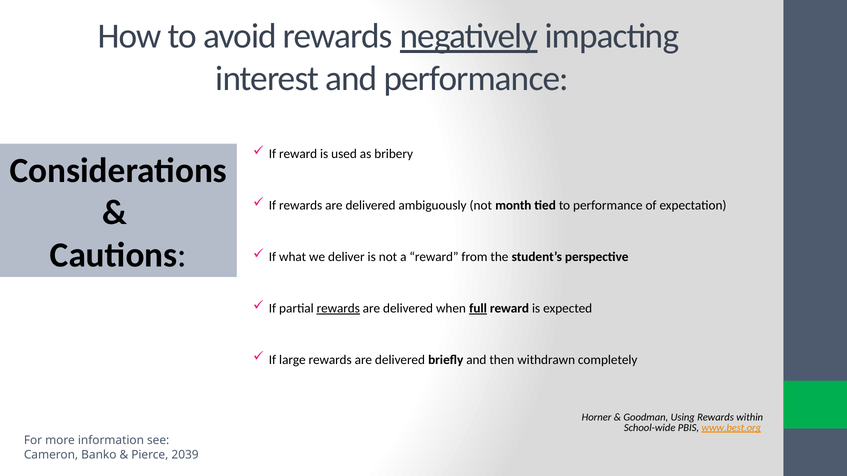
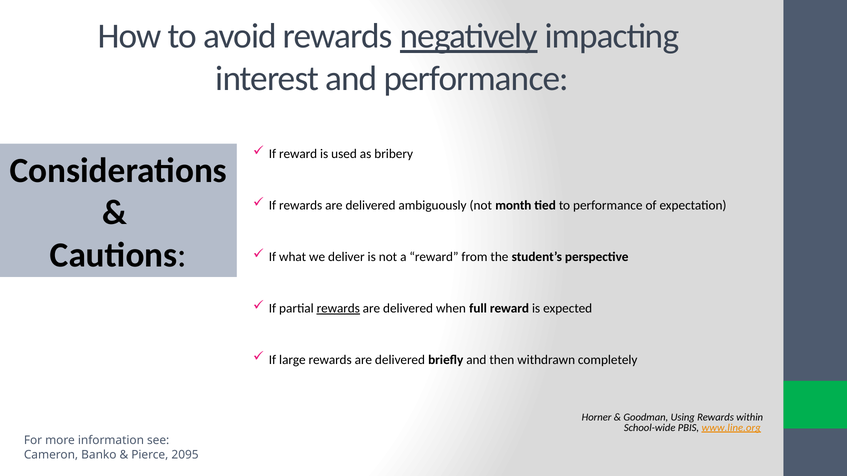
full underline: present -> none
www.best.org: www.best.org -> www.line.org
2039: 2039 -> 2095
